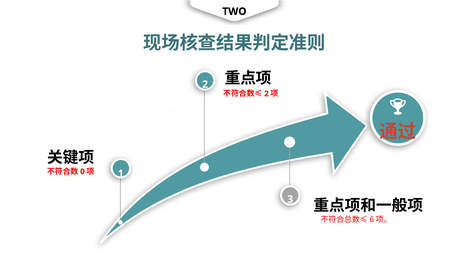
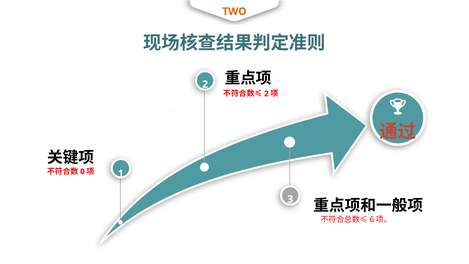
TWO colour: black -> orange
